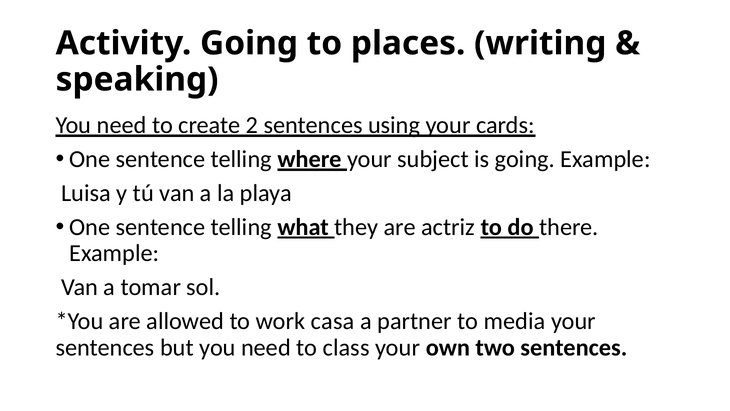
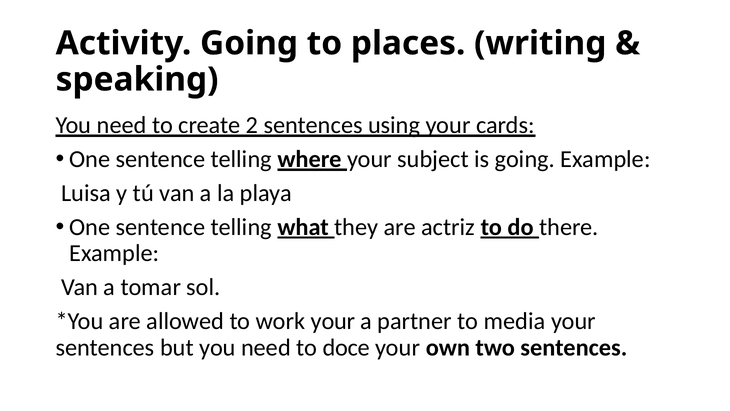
work casa: casa -> your
class: class -> doce
